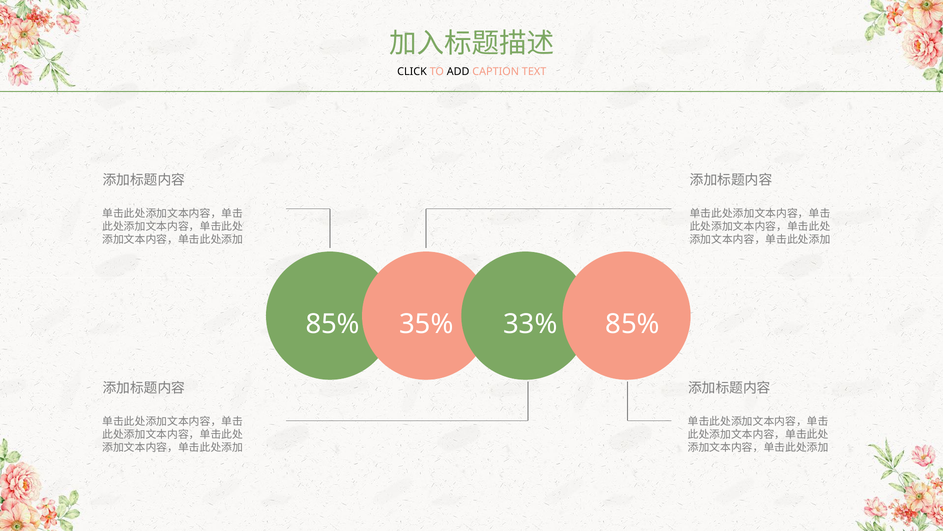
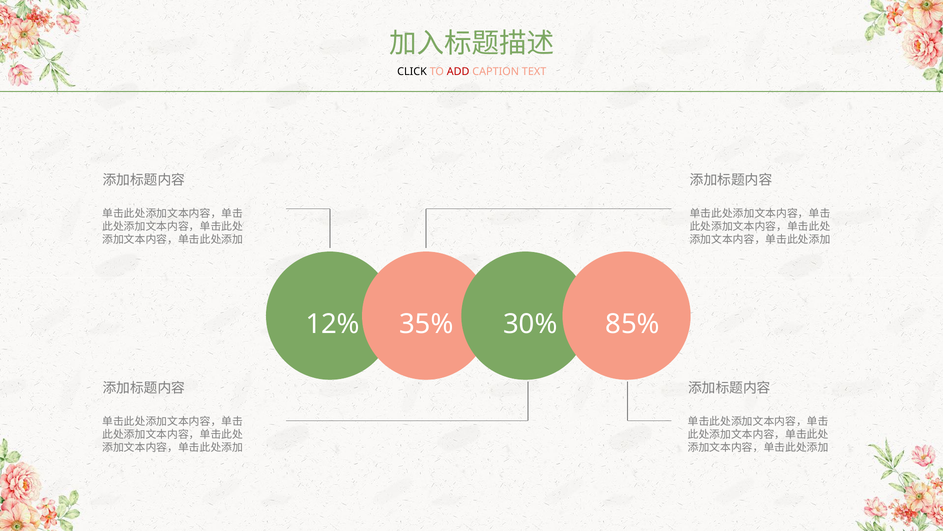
ADD colour: black -> red
85% at (333, 324): 85% -> 12%
33%: 33% -> 30%
